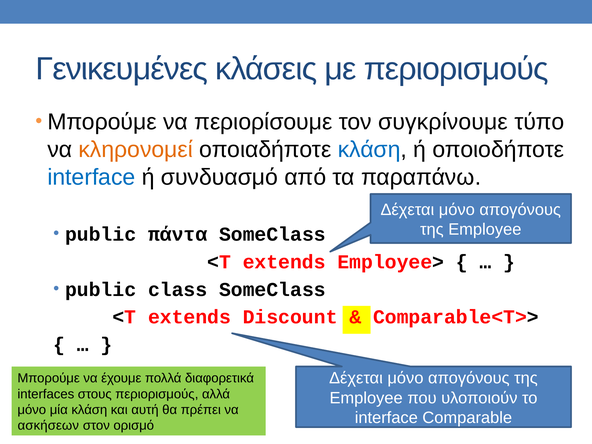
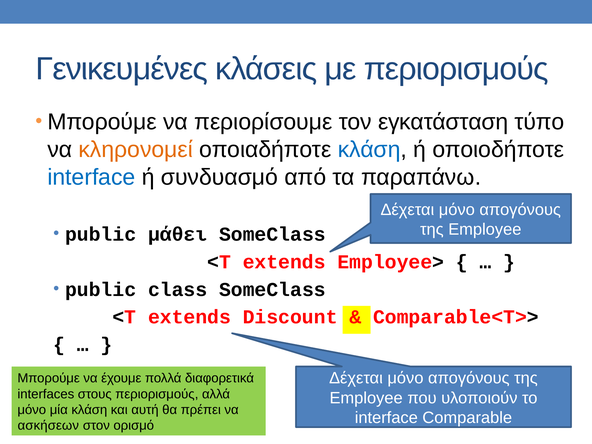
συγκρίνουμε: συγκρίνουμε -> εγκατάσταση
πάντα: πάντα -> μάθει
